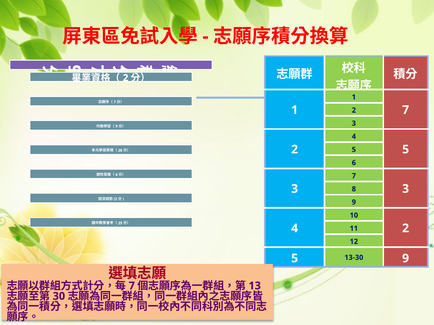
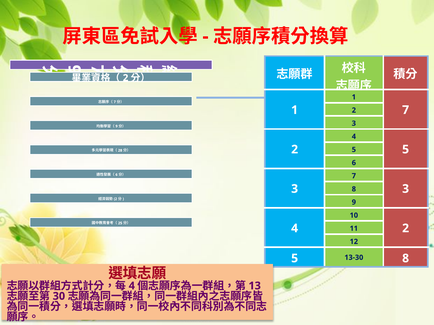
13-30 9: 9 -> 8
7 at (132, 286): 7 -> 4
